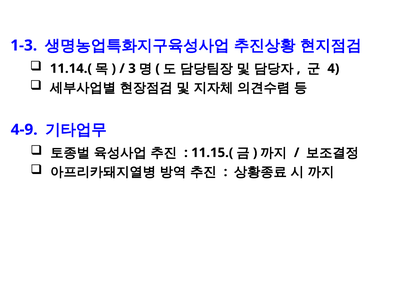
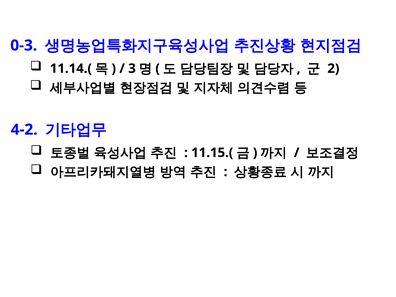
1-3: 1-3 -> 0-3
4: 4 -> 2
4-9: 4-9 -> 4-2
